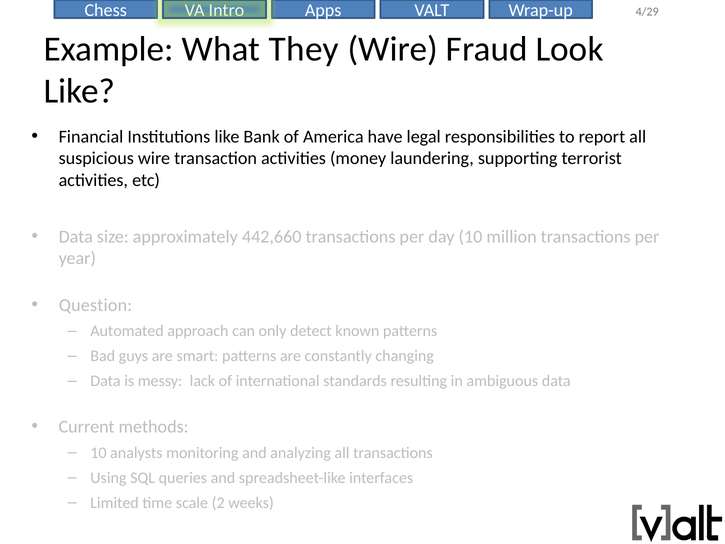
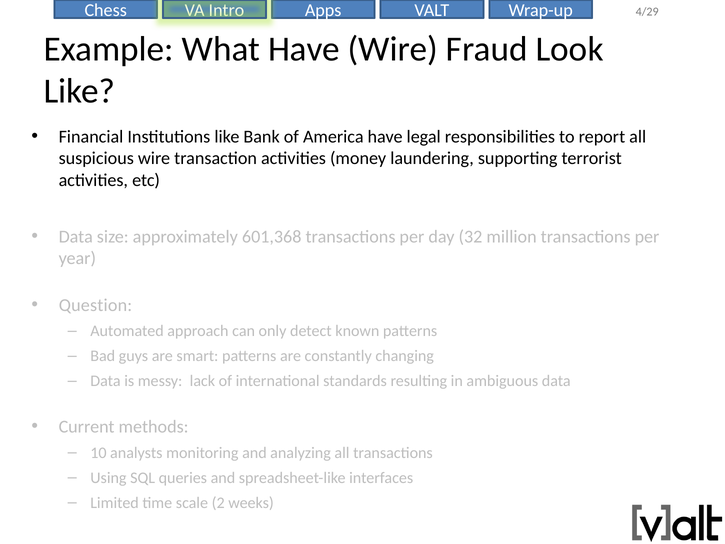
What They: They -> Have
442,660: 442,660 -> 601,368
day 10: 10 -> 32
